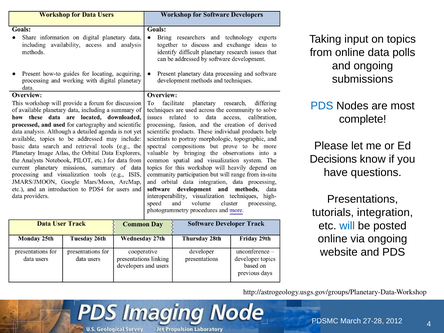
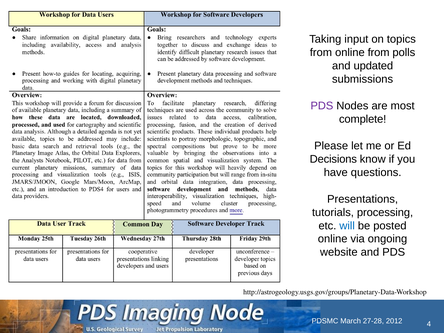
online data: data -> from
and ongoing: ongoing -> updated
PDS at (322, 106) colour: blue -> purple
integration: integration -> processing
